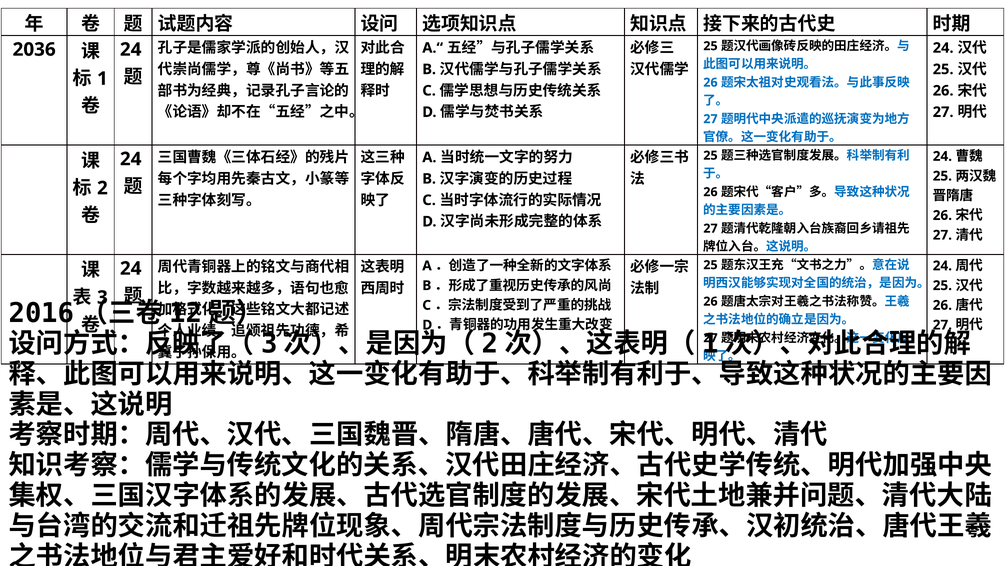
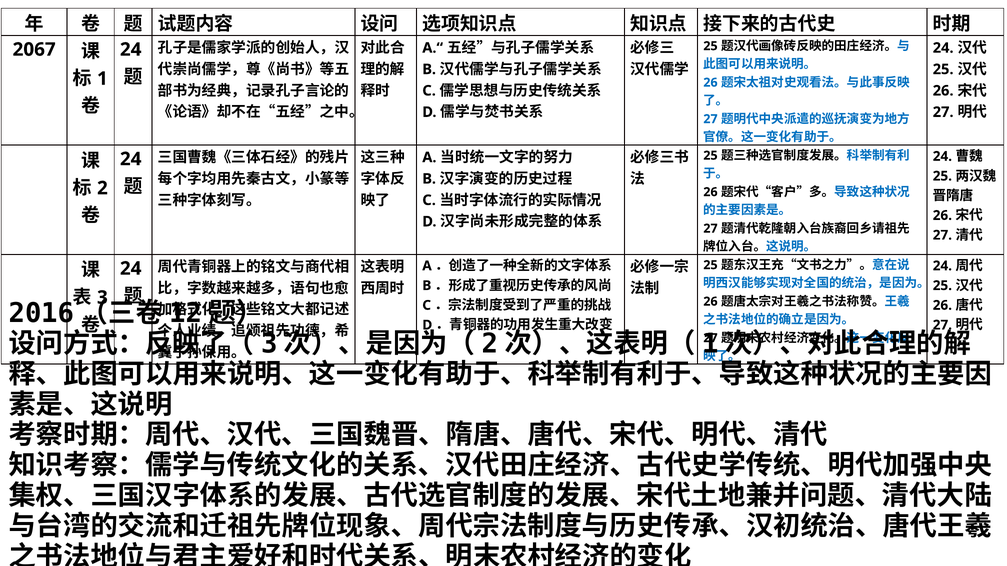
2036: 2036 -> 2067
